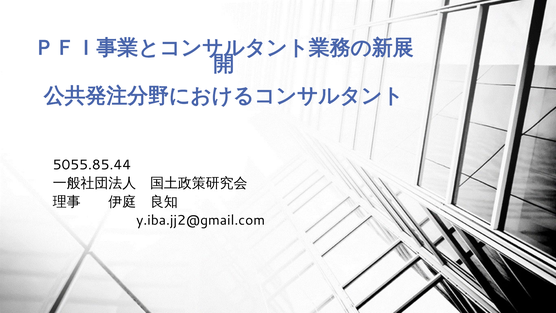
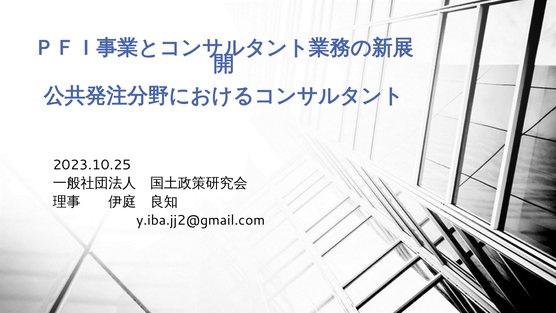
5055.85.44: 5055.85.44 -> 2023.10.25
